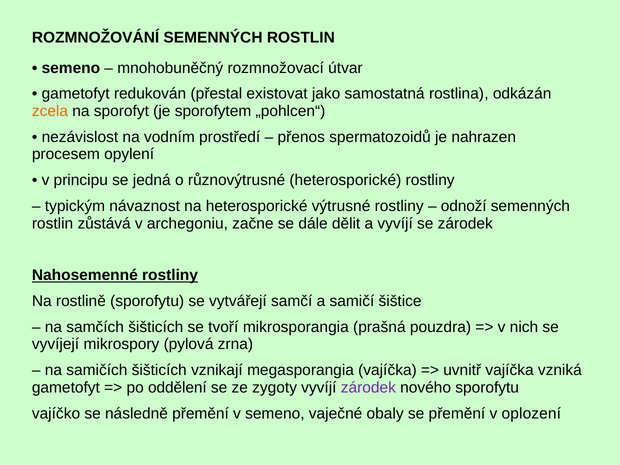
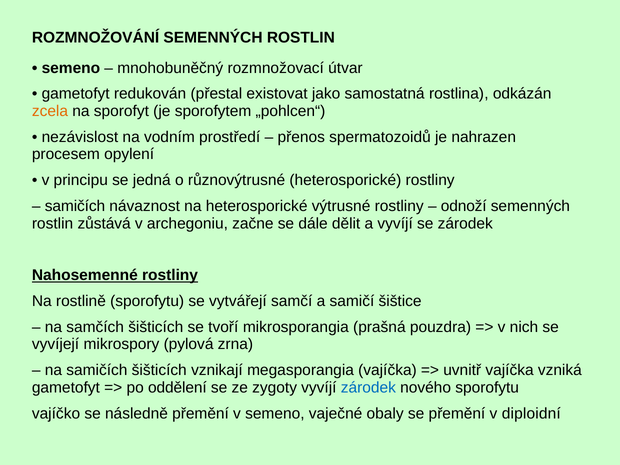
typickým at (75, 206): typickým -> samičích
zárodek at (368, 388) colour: purple -> blue
oplození: oplození -> diploidní
